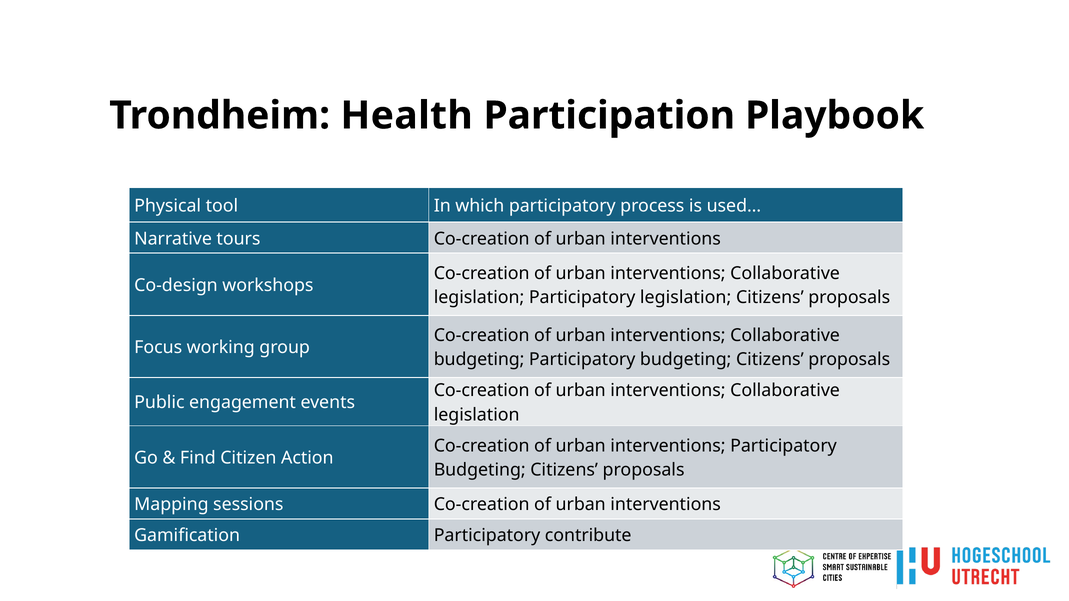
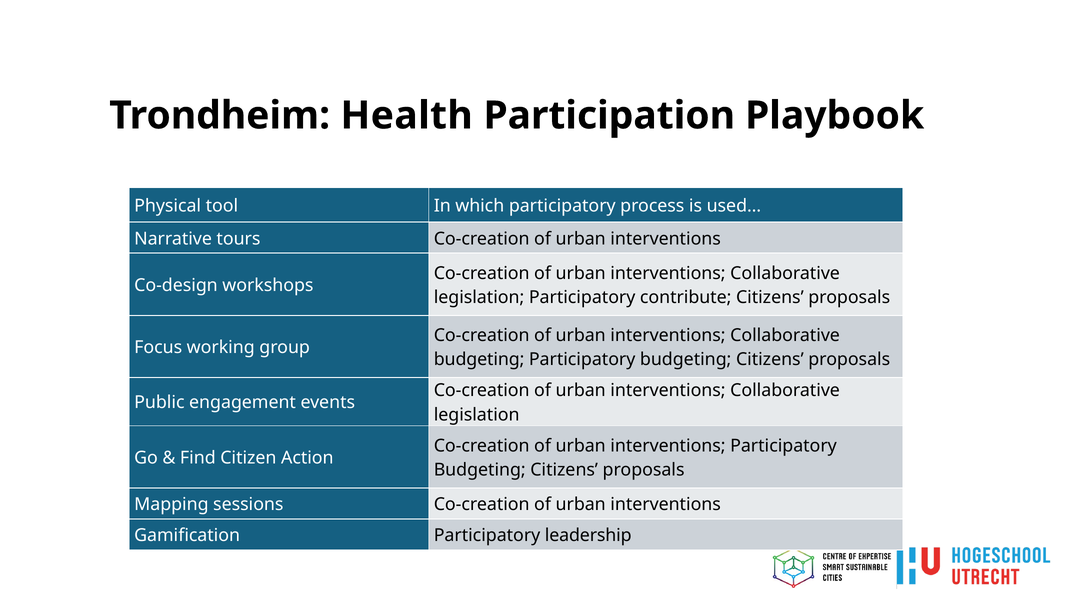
Participatory legislation: legislation -> contribute
contribute: contribute -> leadership
